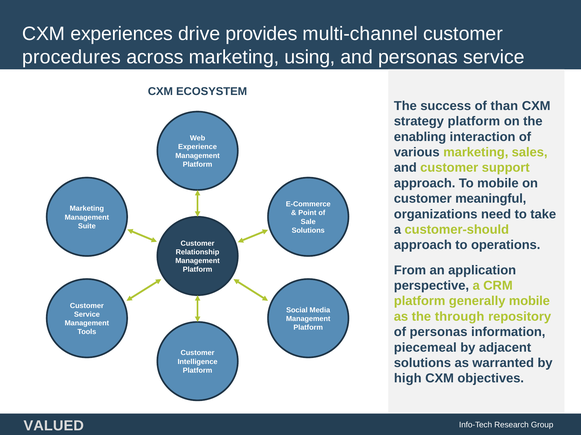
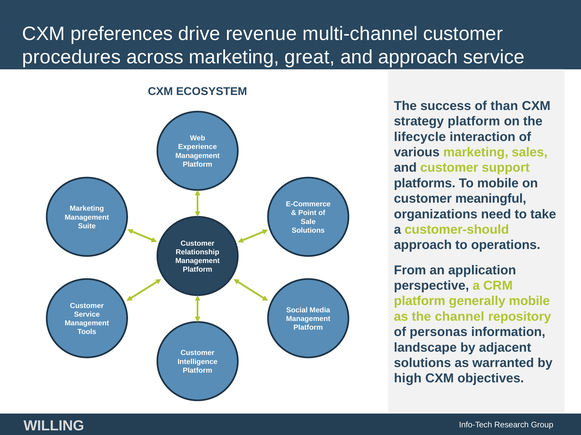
experiences: experiences -> preferences
provides: provides -> revenue
using: using -> great
and personas: personas -> approach
enabling: enabling -> lifecycle
approach at (425, 183): approach -> platforms
through: through -> channel
piecemeal: piecemeal -> landscape
VALUED: VALUED -> WILLING
